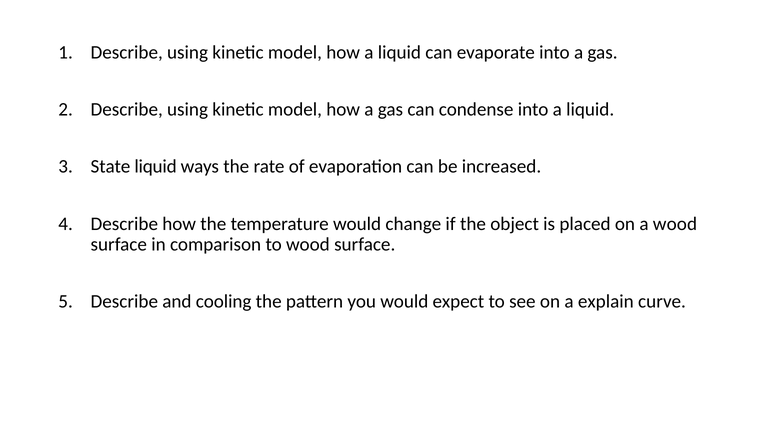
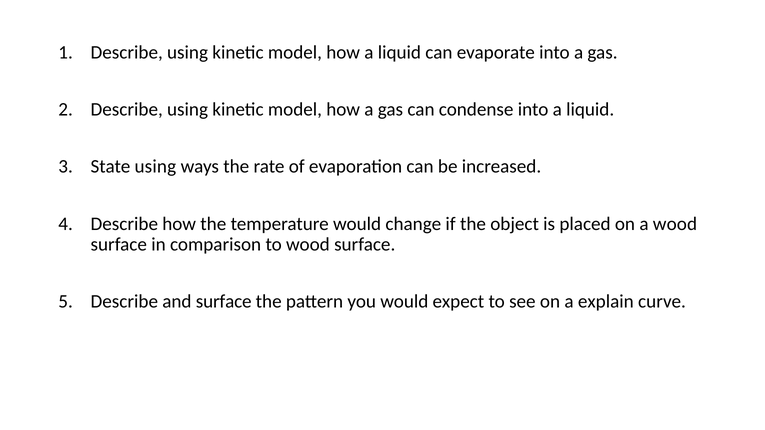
State liquid: liquid -> using
and cooling: cooling -> surface
